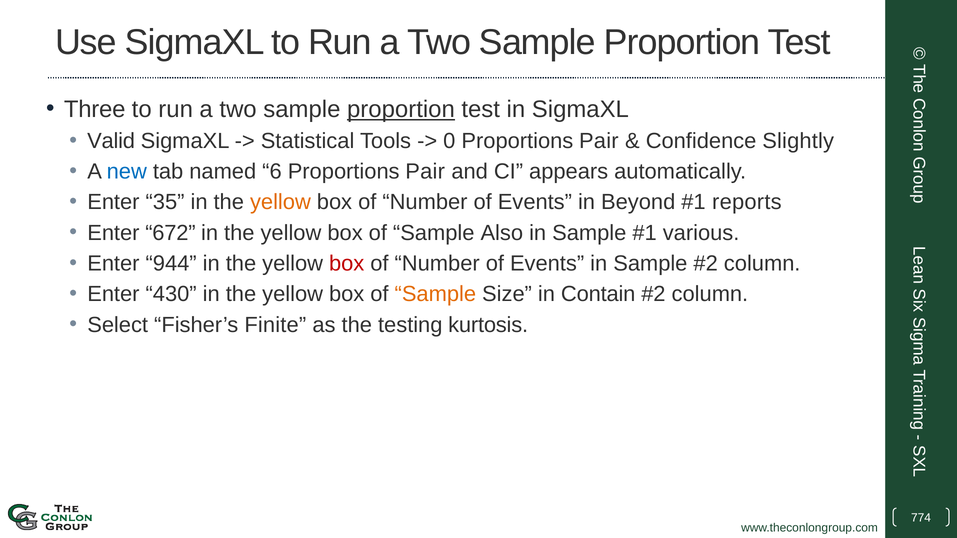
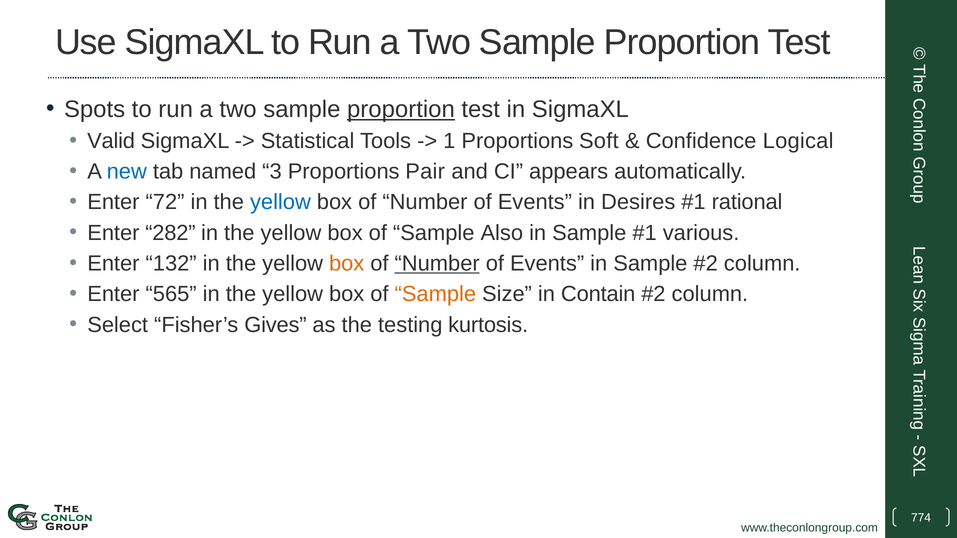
Three: Three -> Spots
0: 0 -> 1
Pair at (599, 141): Pair -> Soft
Slightly: Slightly -> Logical
6: 6 -> 3
35: 35 -> 72
yellow at (280, 202) colour: orange -> blue
Beyond: Beyond -> Desires
reports: reports -> rational
672: 672 -> 282
944: 944 -> 132
box at (347, 264) colour: red -> orange
Number at (437, 264) underline: none -> present
430: 430 -> 565
Finite: Finite -> Gives
